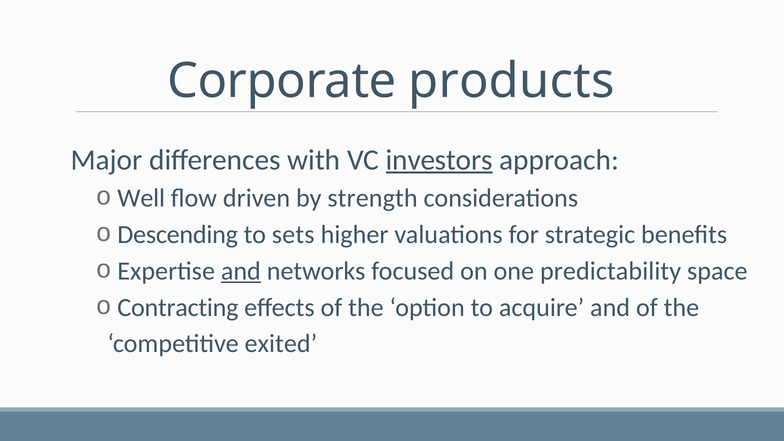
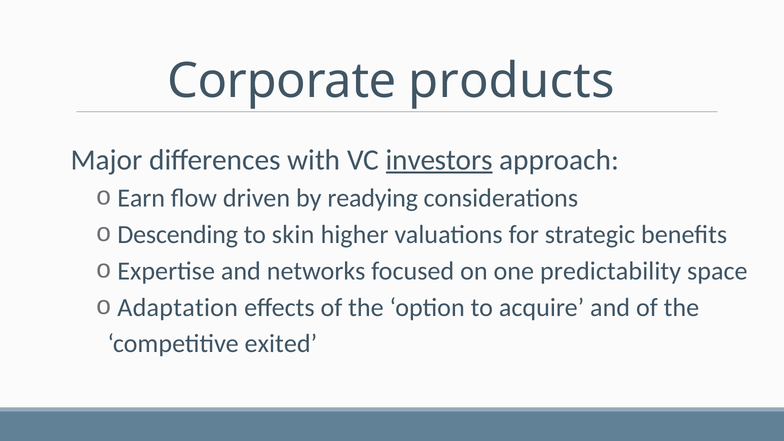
Well: Well -> Earn
strength: strength -> readying
sets: sets -> skin
and at (241, 271) underline: present -> none
Contracting: Contracting -> Adaptation
